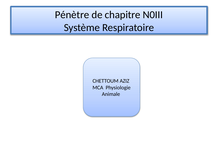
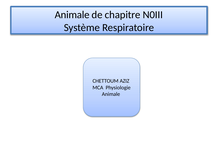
Pénètre at (72, 15): Pénètre -> Animale
